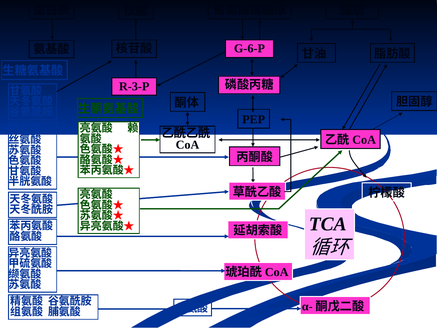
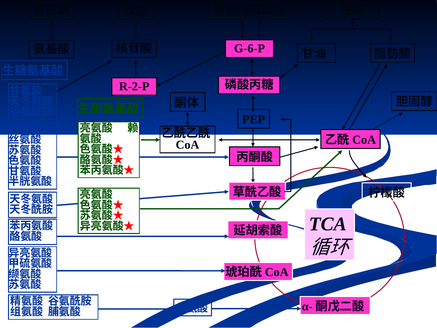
R-3-P: R-3-P -> R-2-P
